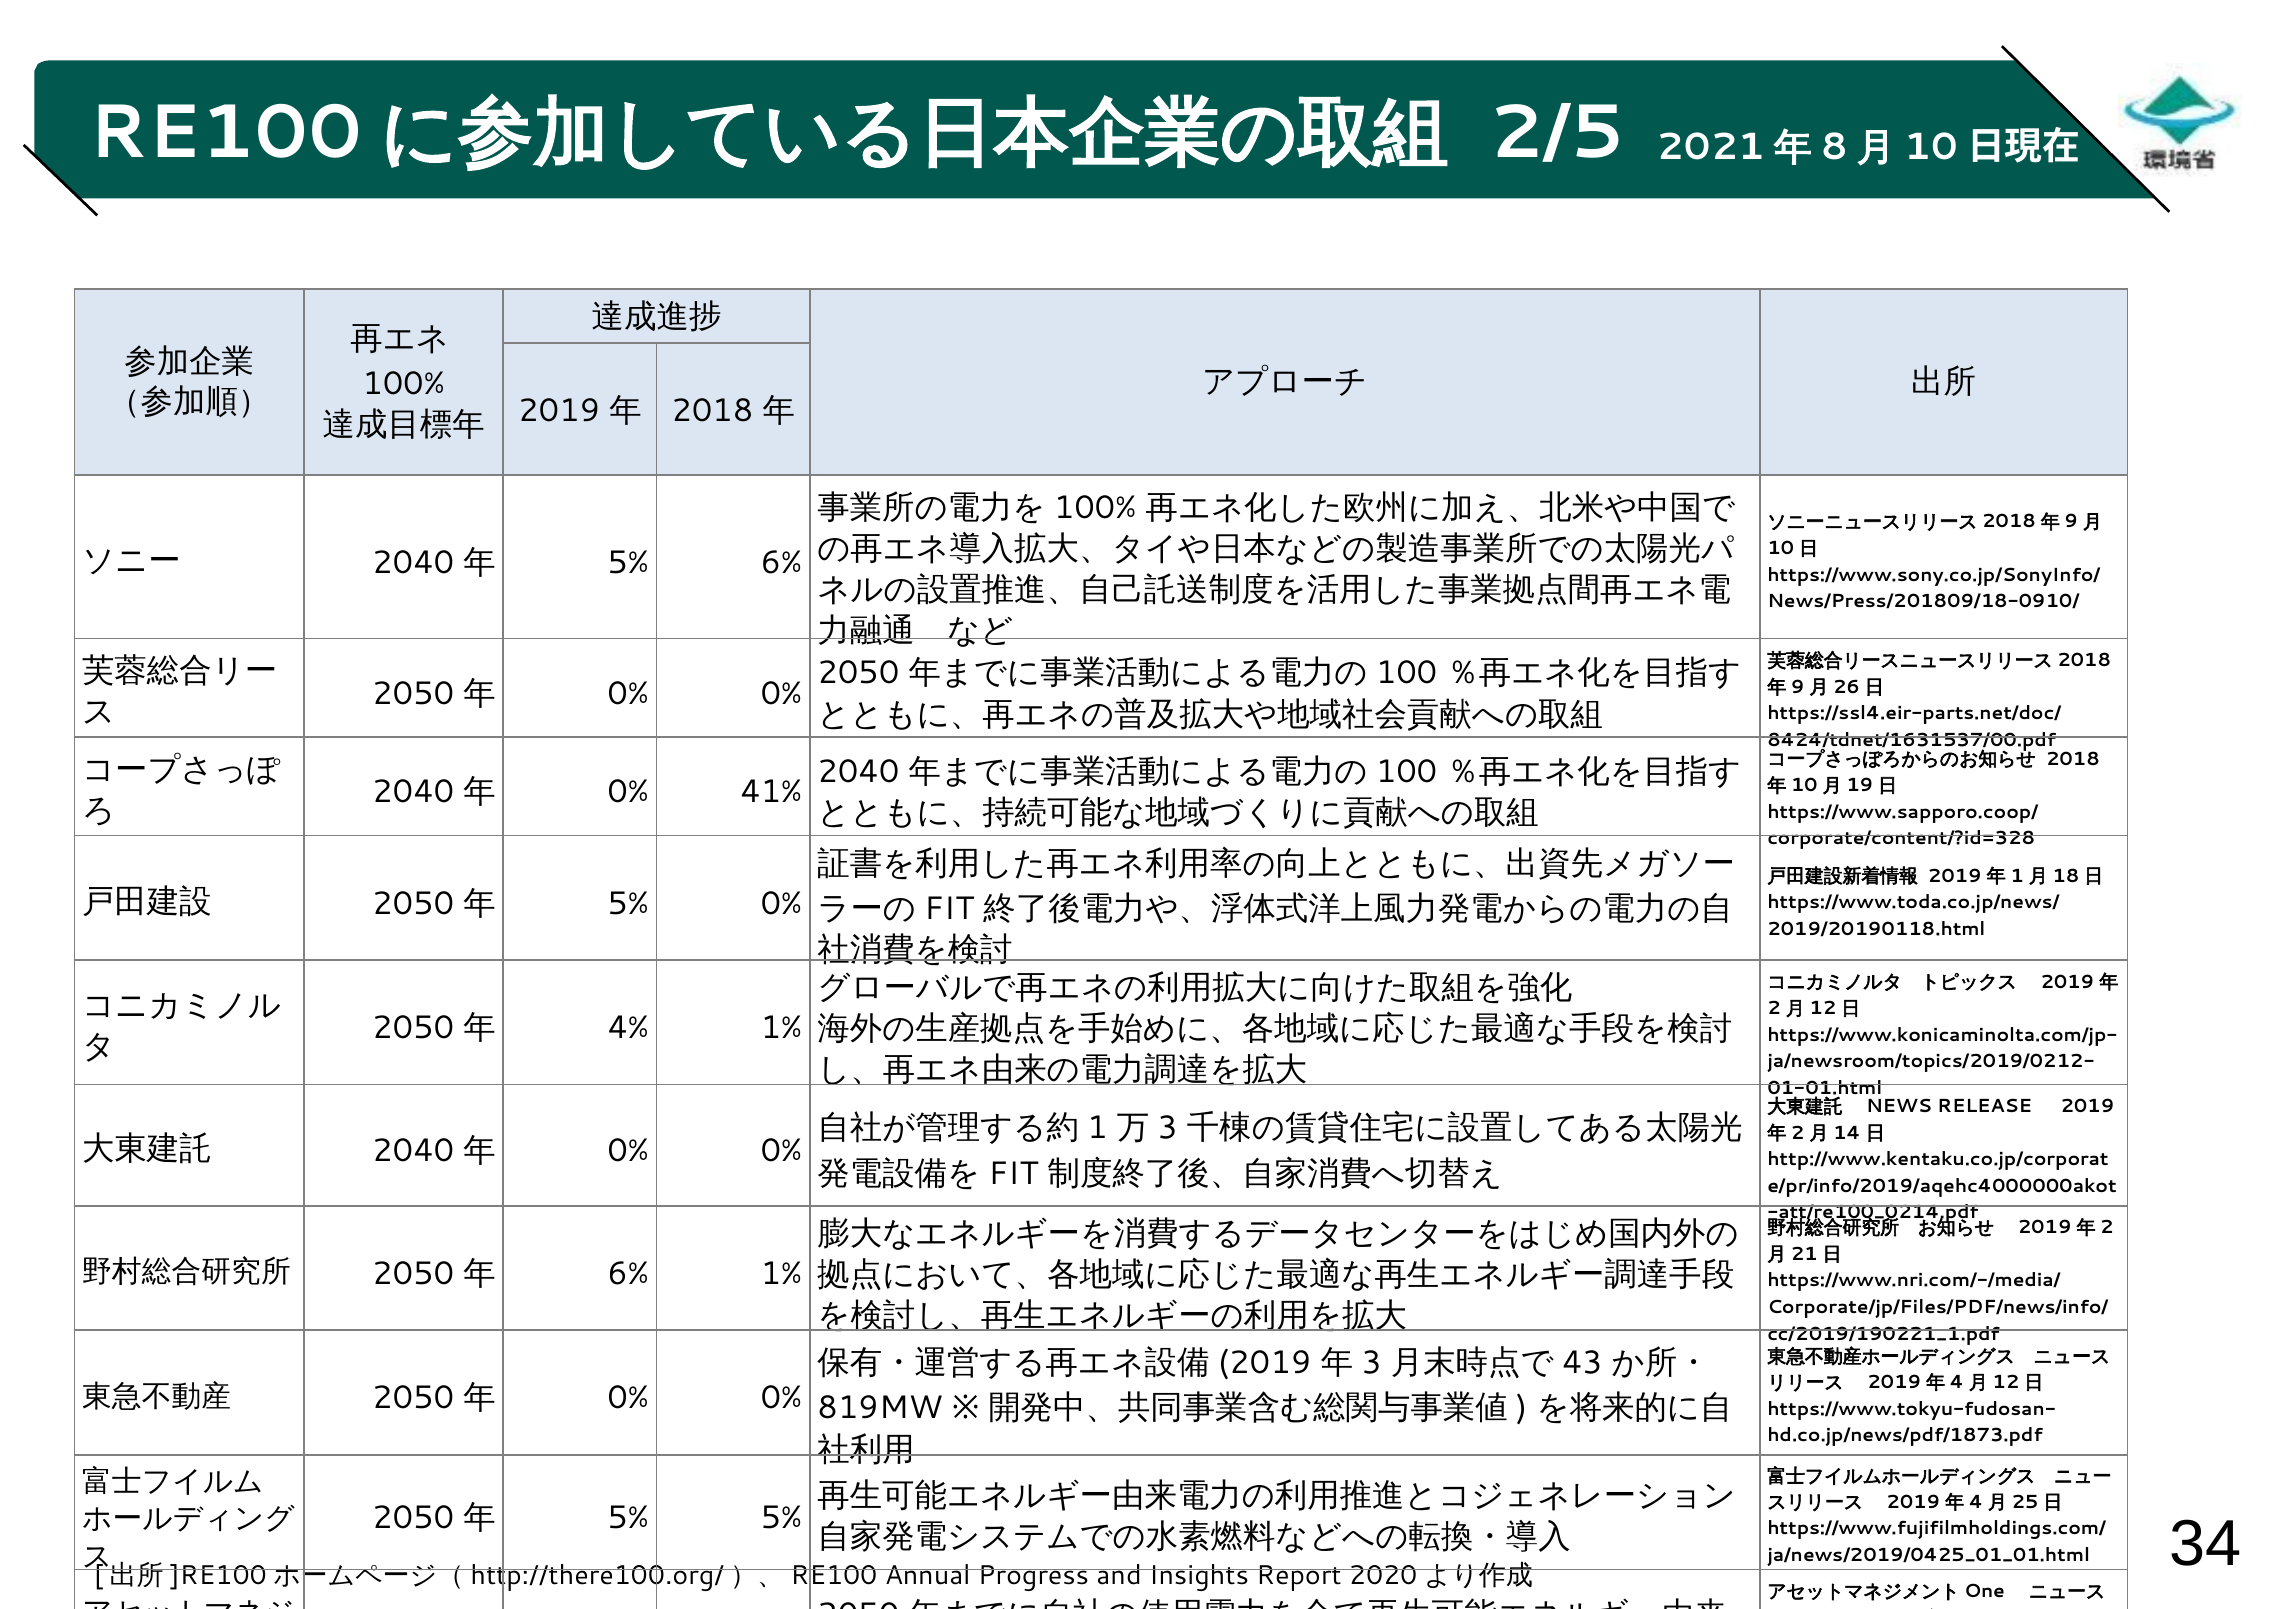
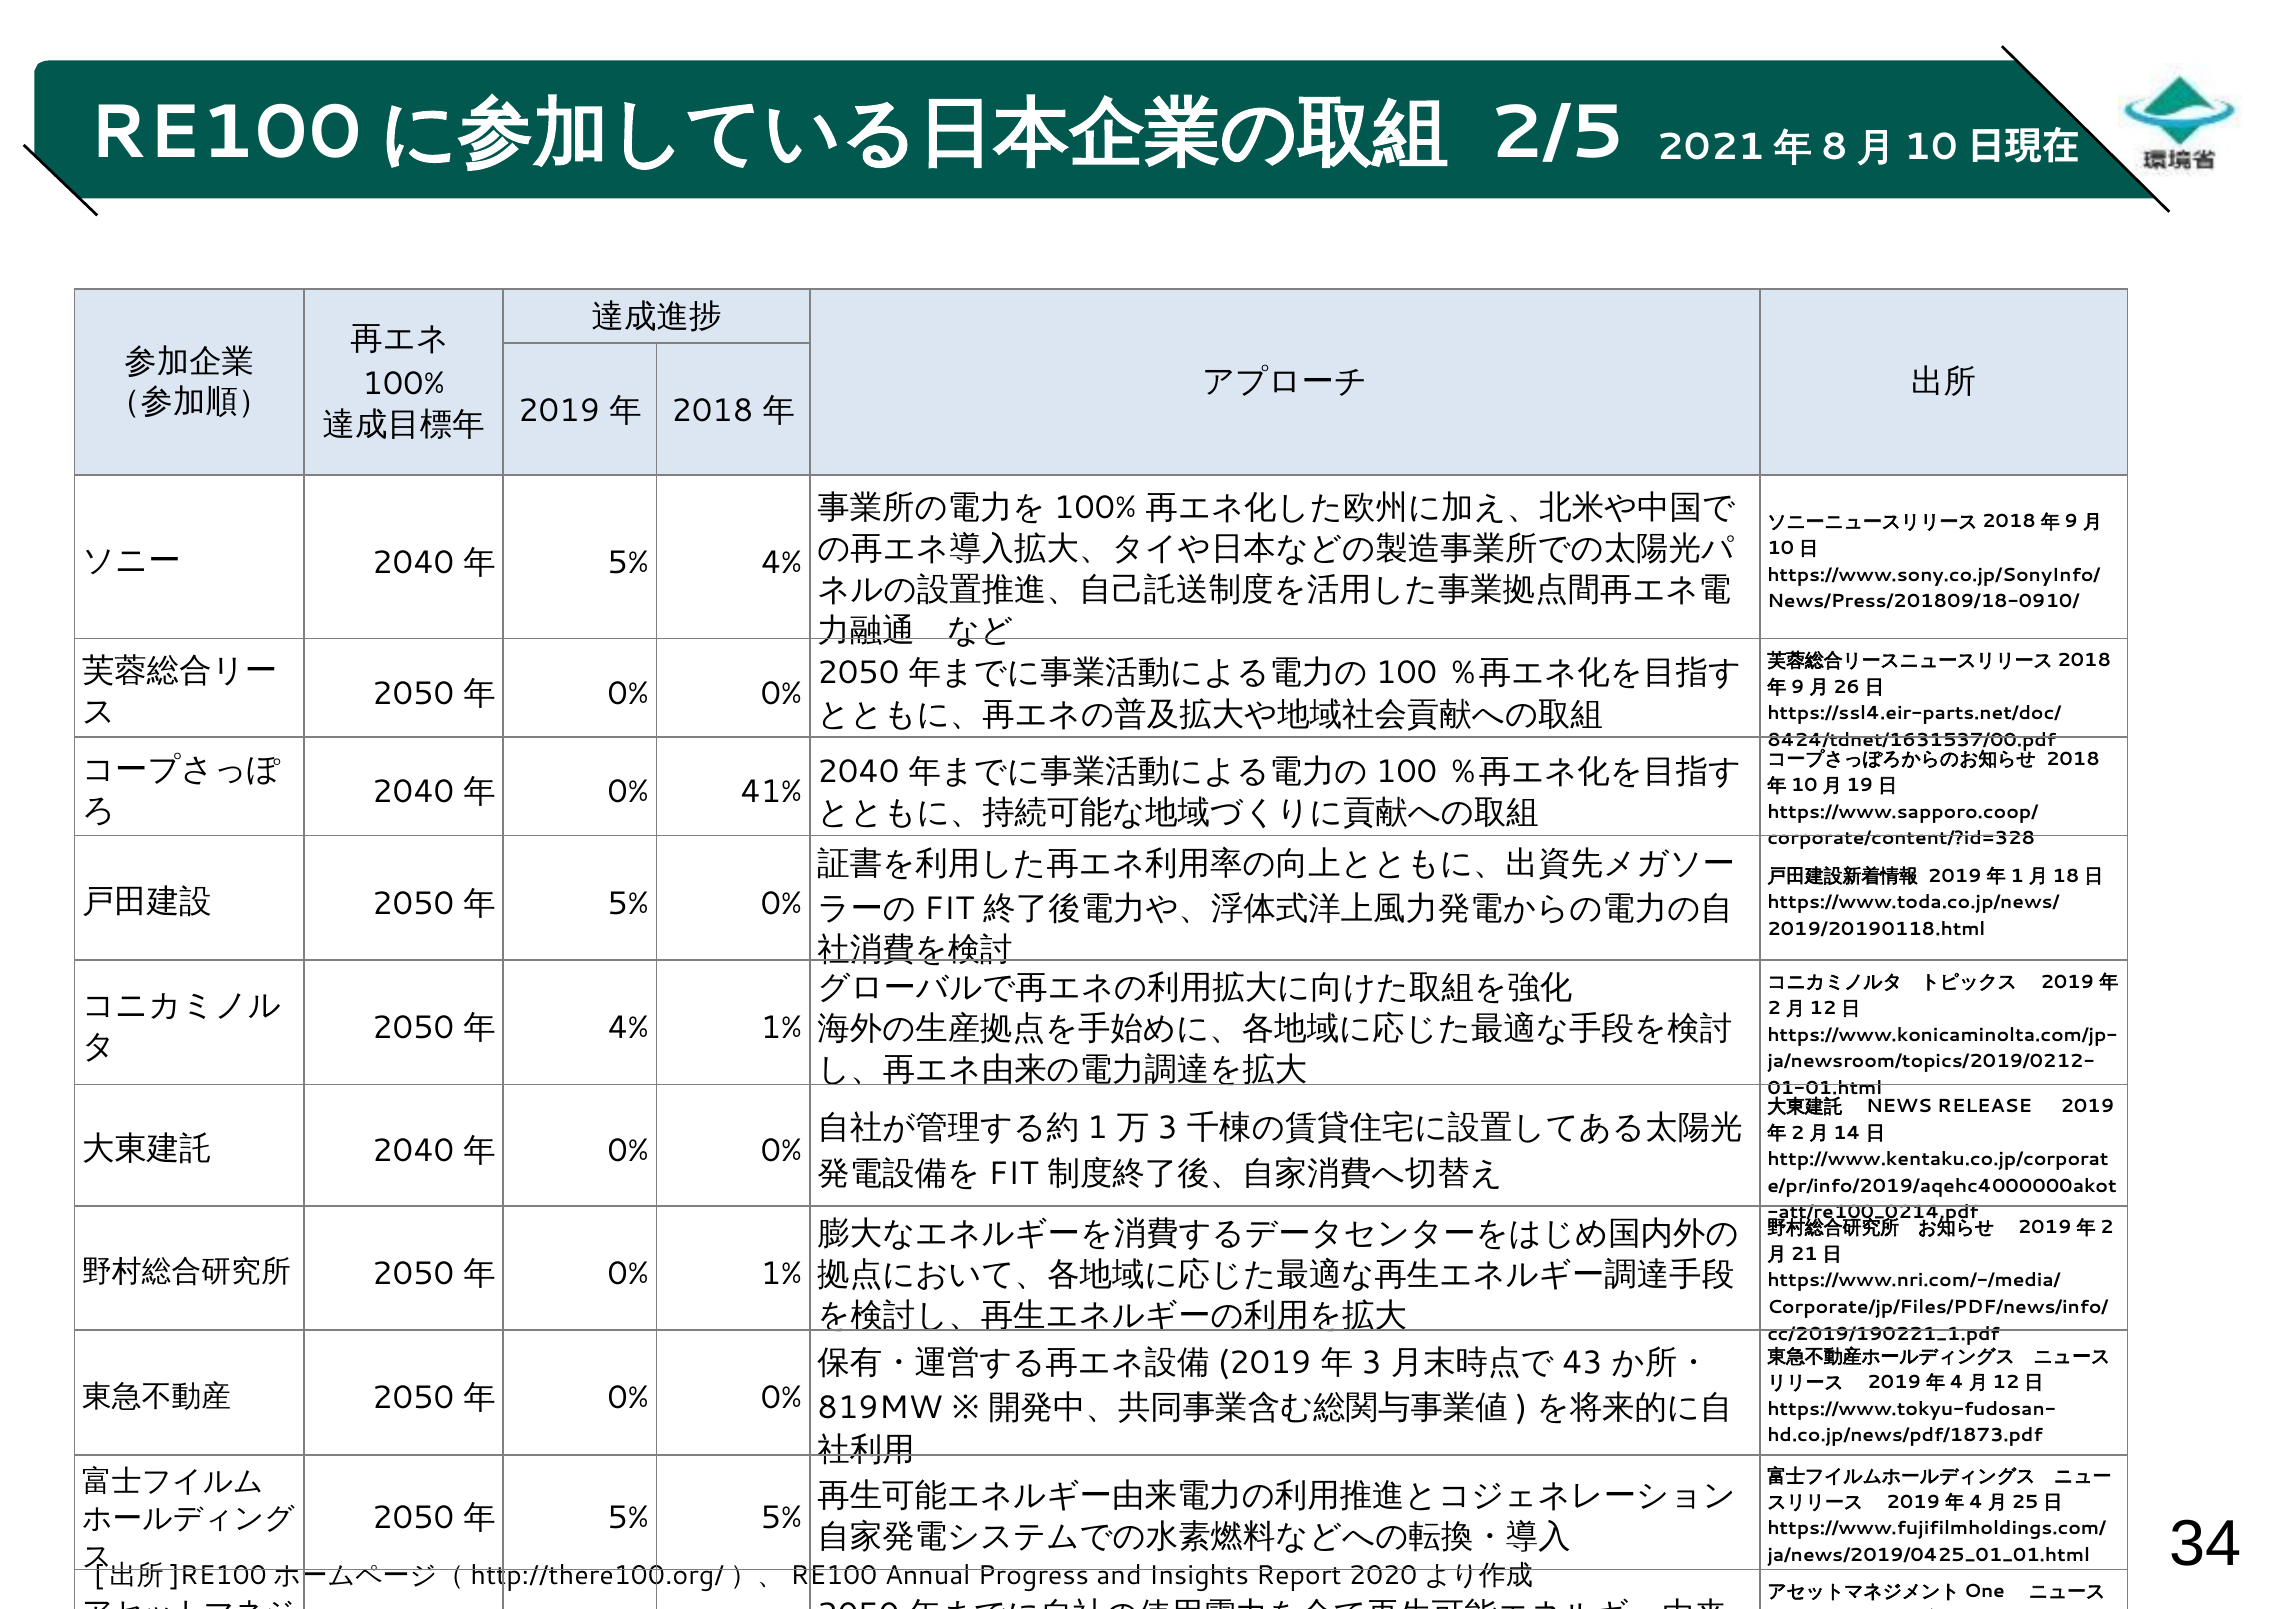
5% 6%: 6% -> 4%
6% at (628, 1273): 6% -> 0%
